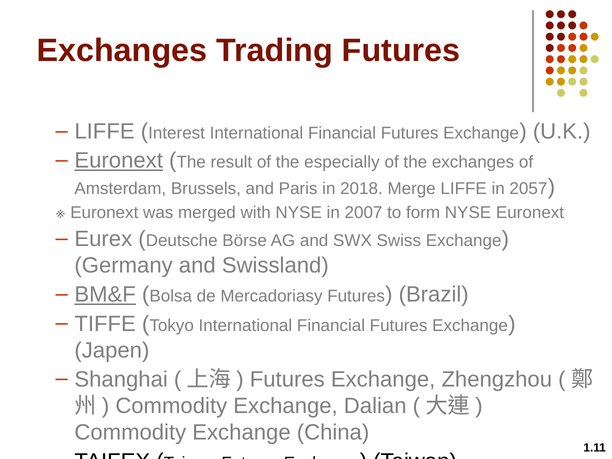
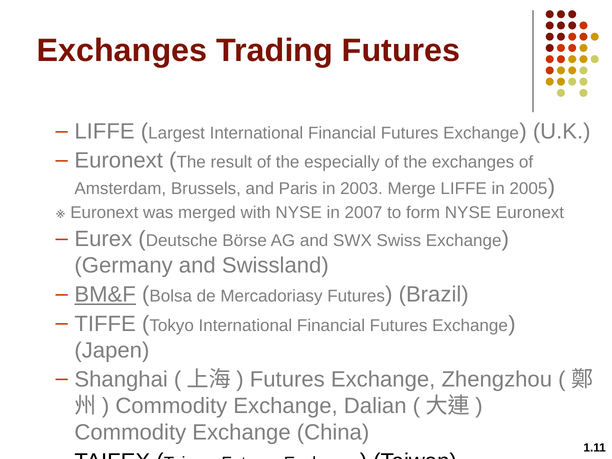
Interest: Interest -> Largest
Euronext at (119, 161) underline: present -> none
2018: 2018 -> 2003
2057: 2057 -> 2005
